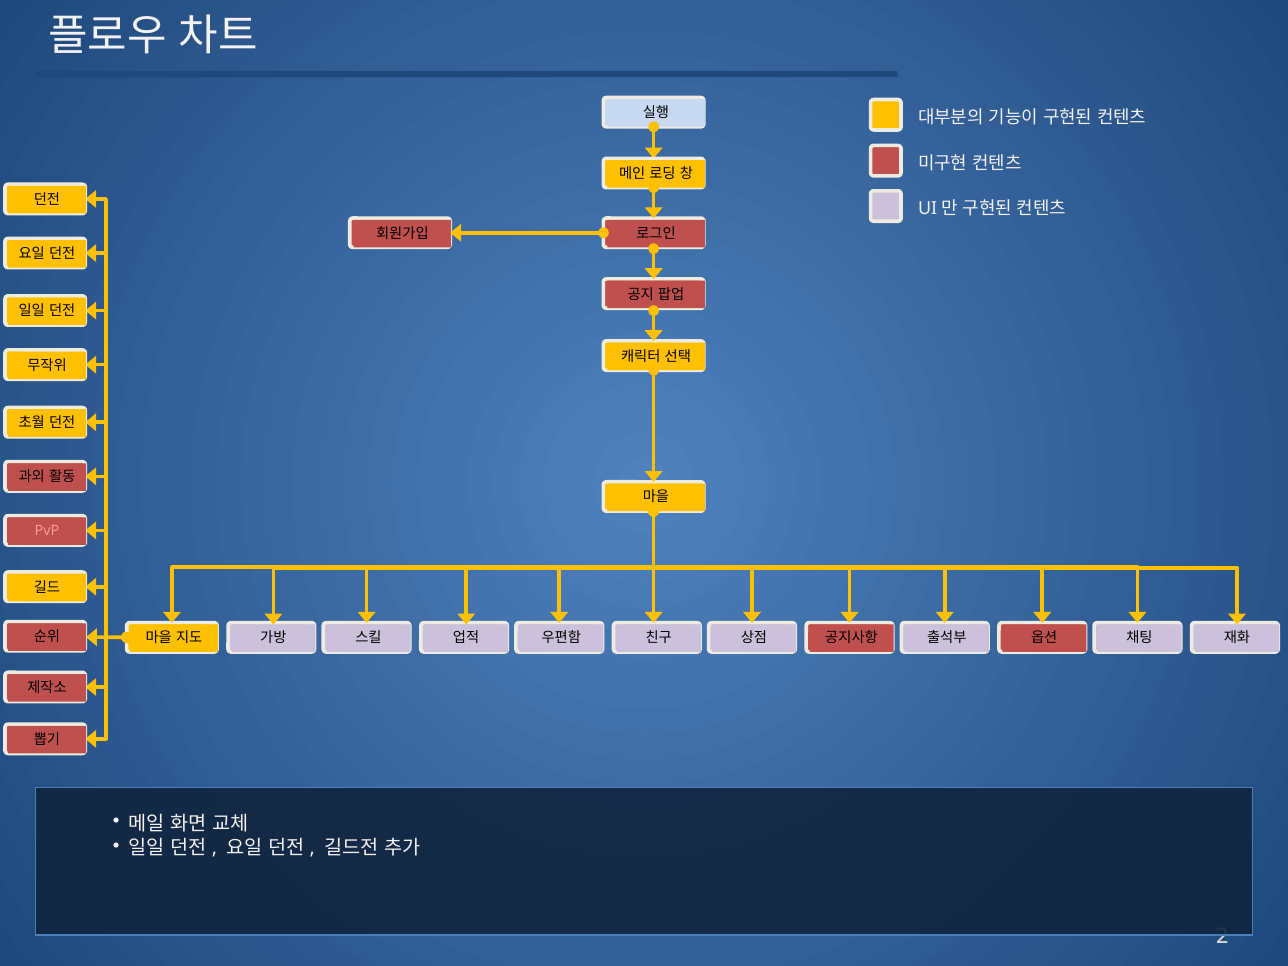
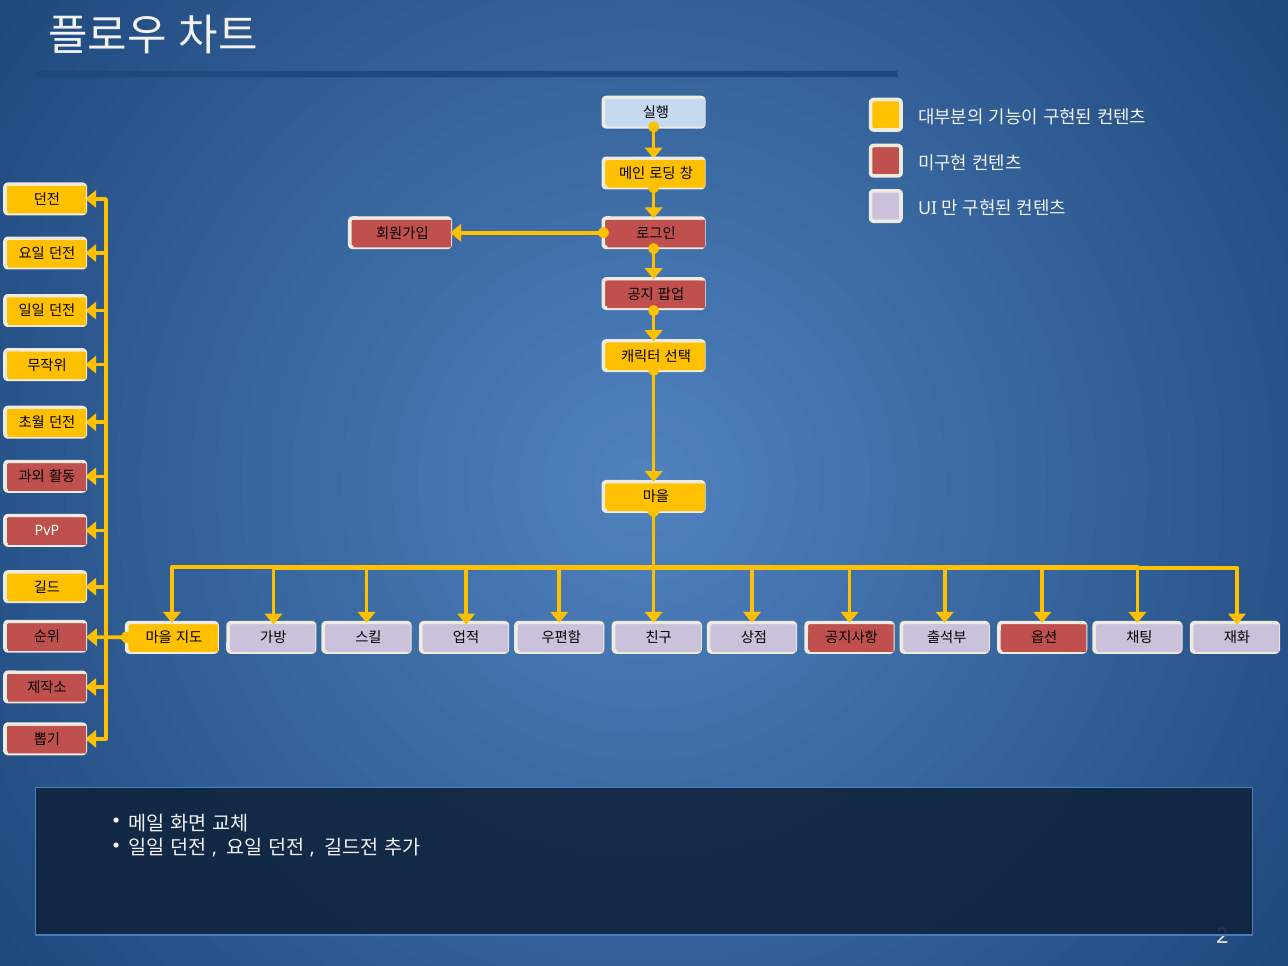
PvP colour: pink -> white
